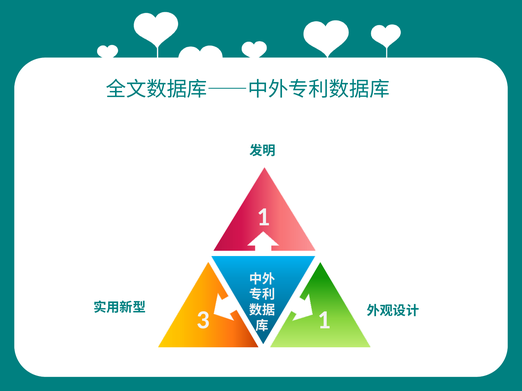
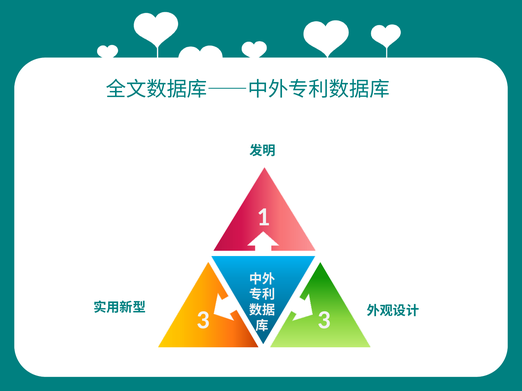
1 at (324, 320): 1 -> 3
